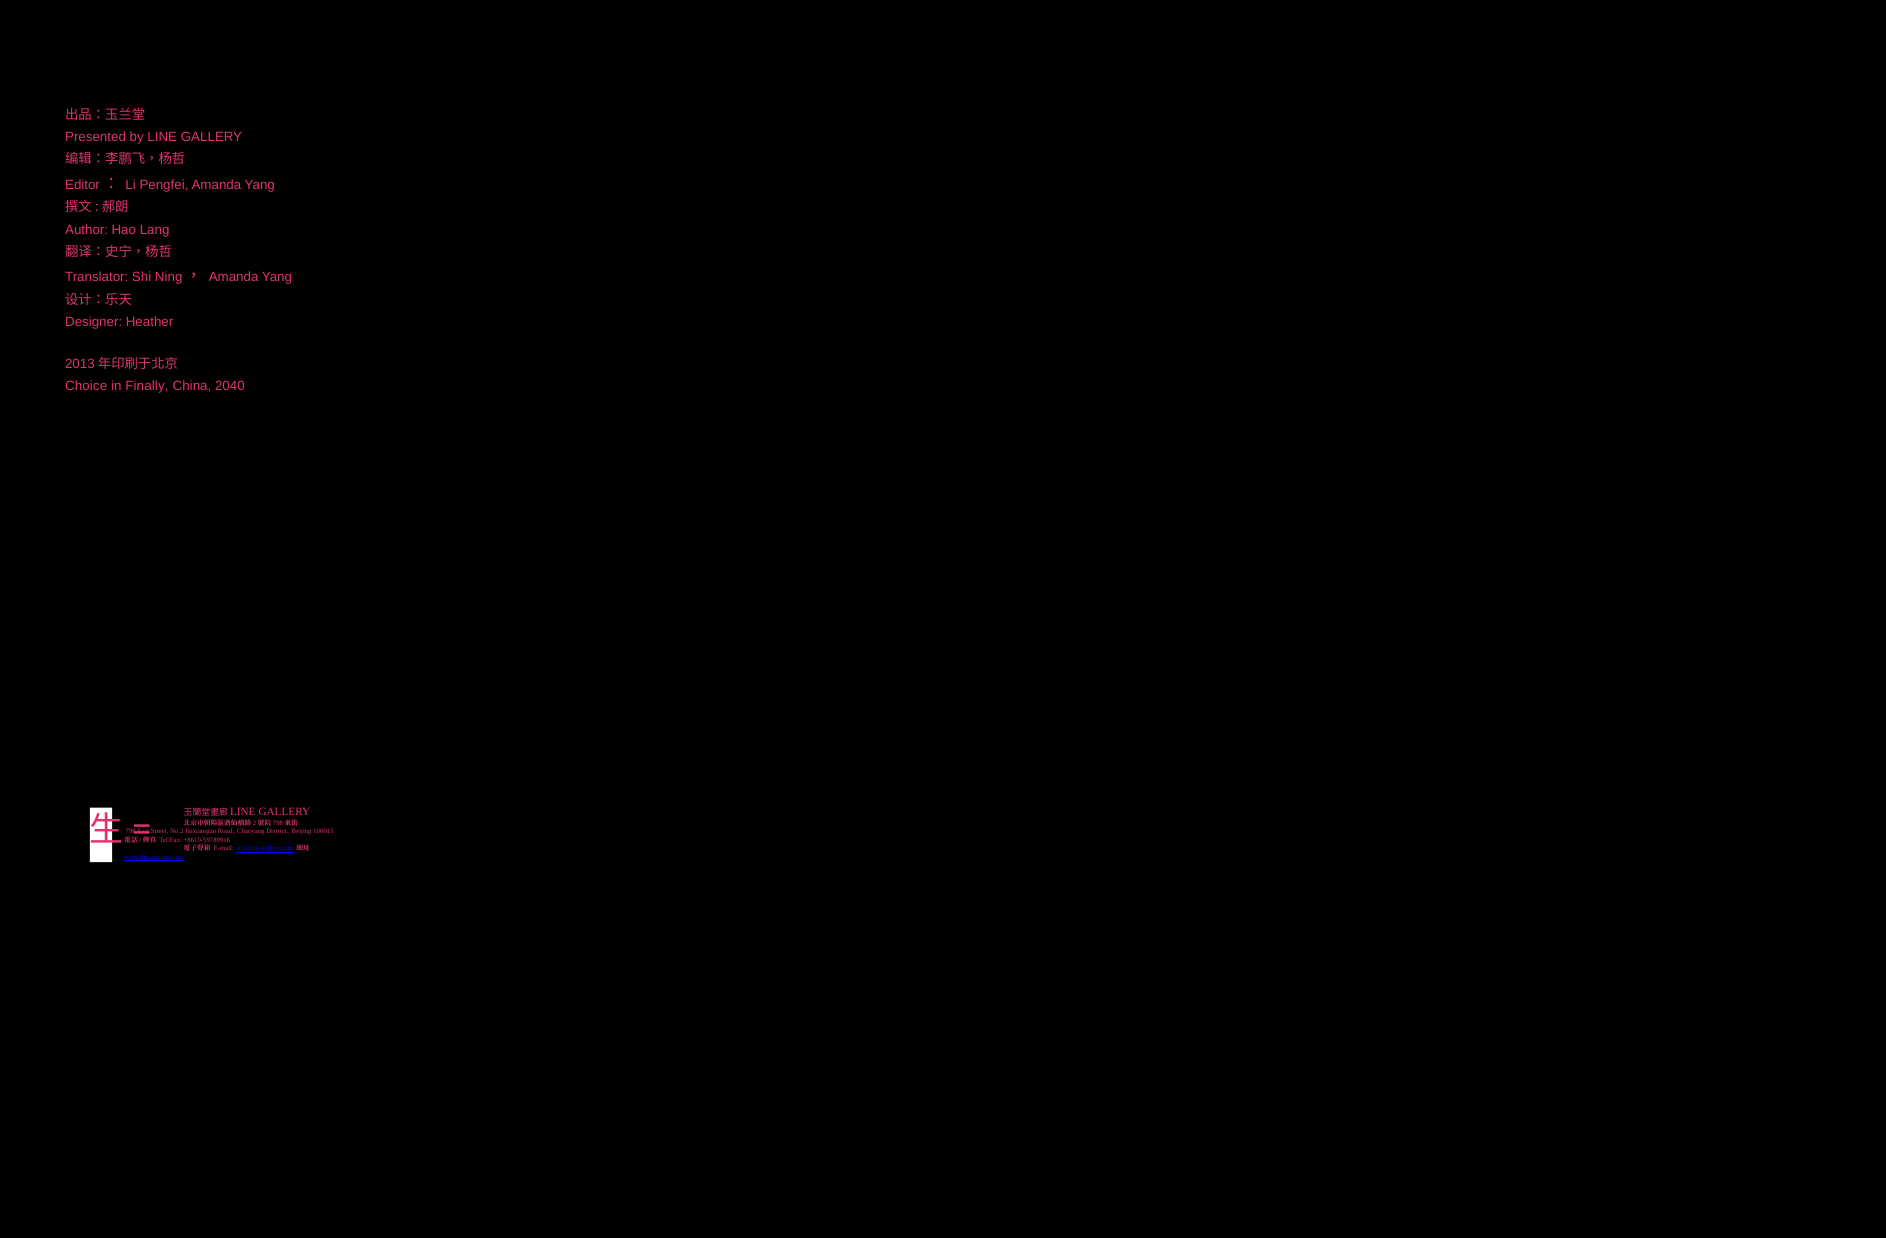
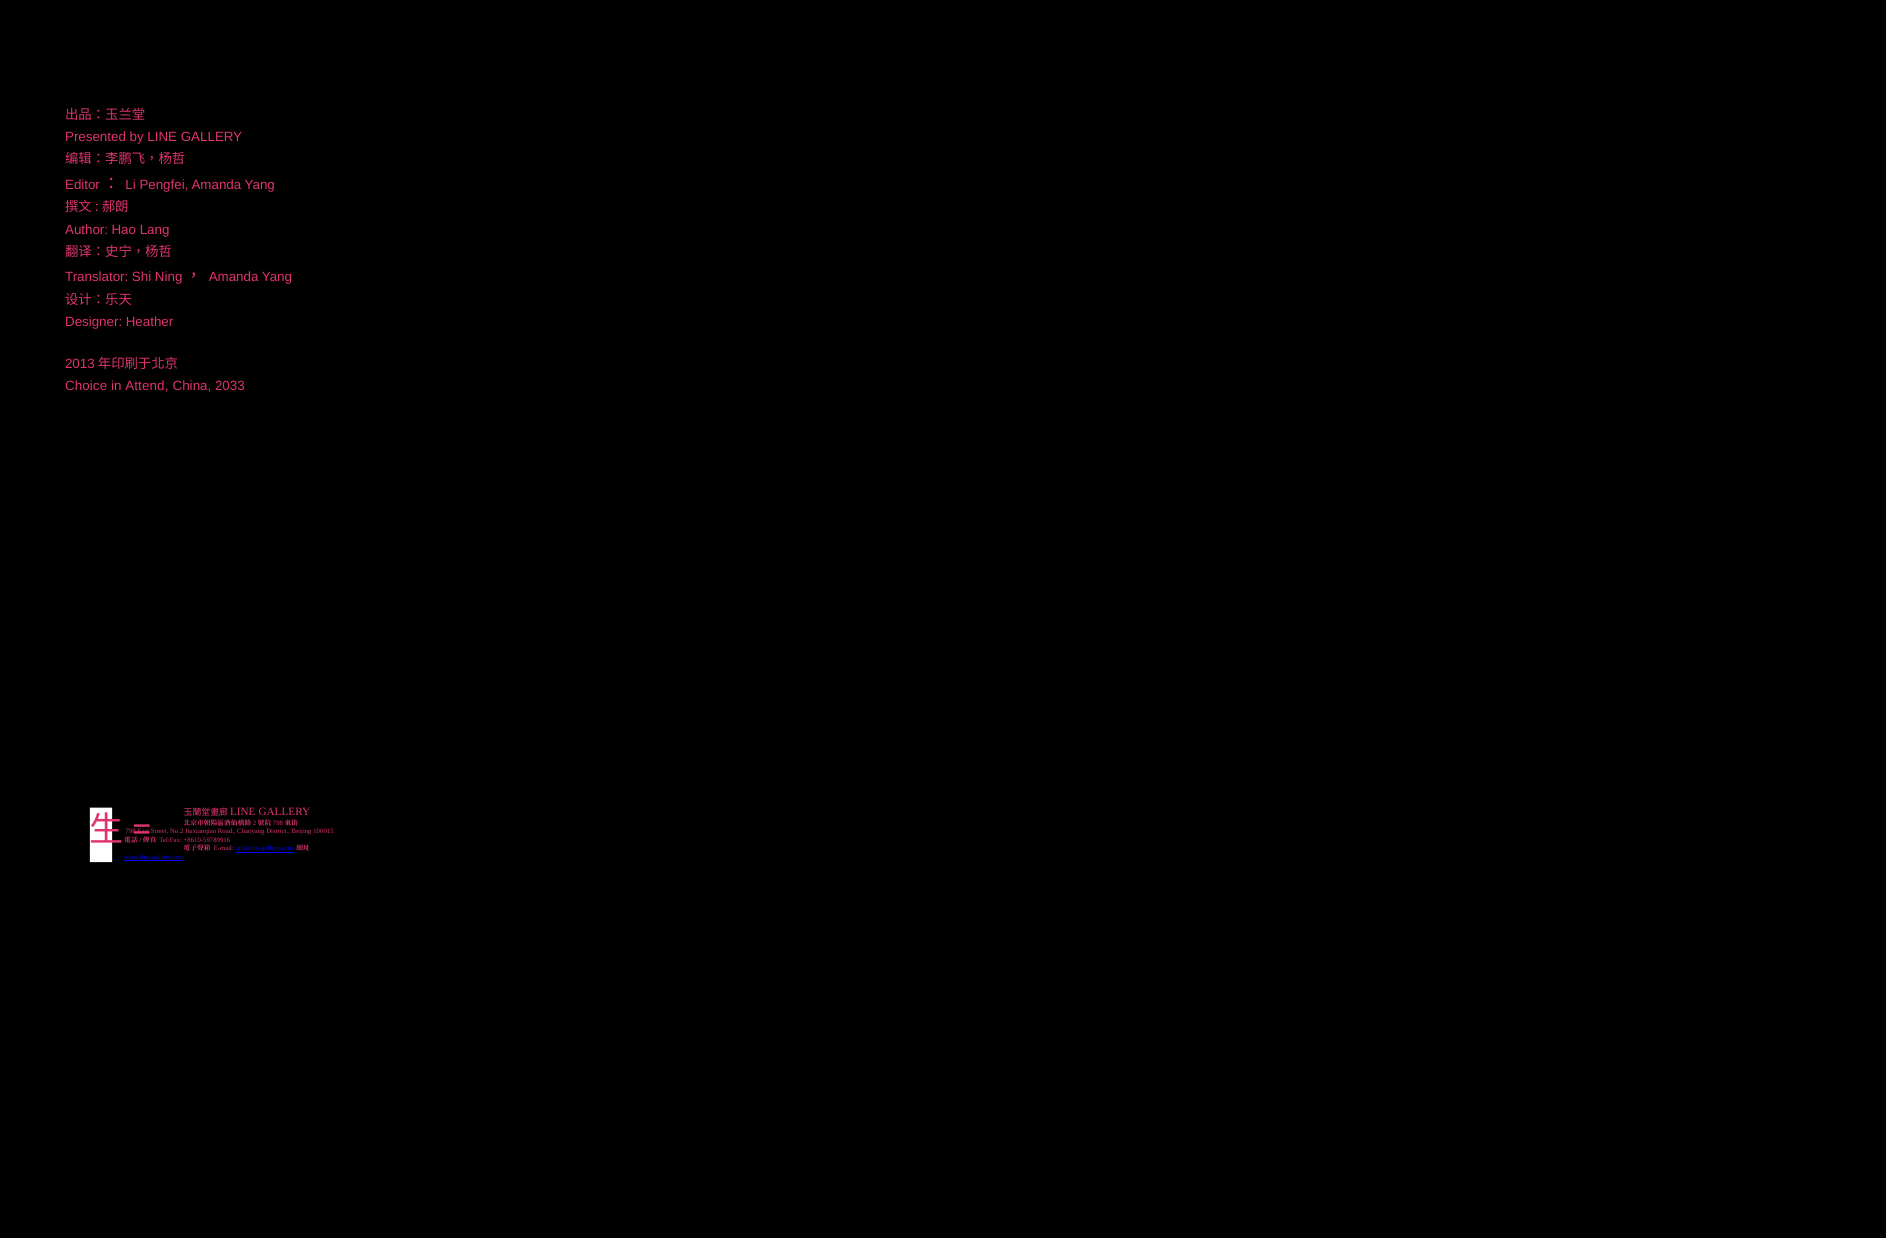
Finally: Finally -> Attend
2040: 2040 -> 2033
